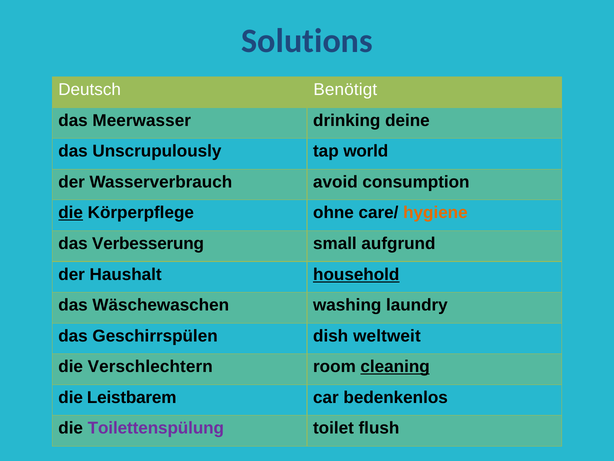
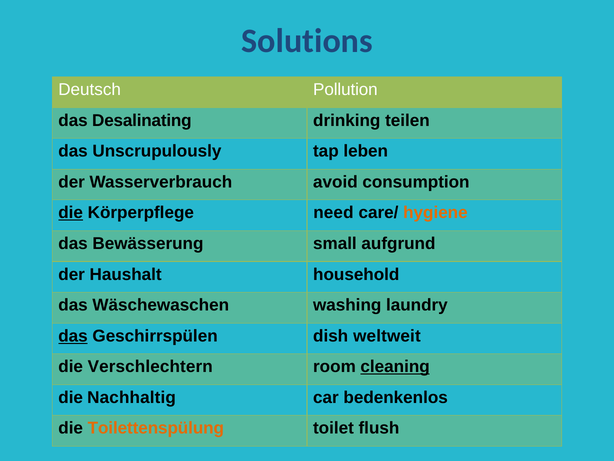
Benötigt: Benötigt -> Pollution
Meerwasser: Meerwasser -> Desalinating
deine: deine -> teilen
world: world -> leben
ohne: ohne -> need
Verbesserung: Verbesserung -> Bewässerung
household underline: present -> none
das at (73, 336) underline: none -> present
Leistbarem: Leistbarem -> Nachhaltig
Toilettenspülung colour: purple -> orange
